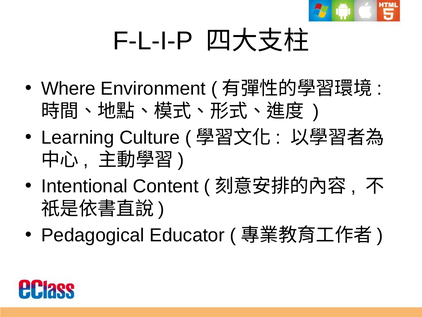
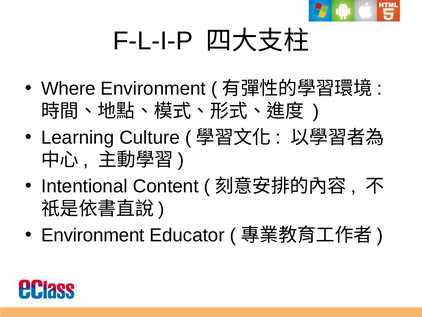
Pedagogical at (93, 235): Pedagogical -> Environment
